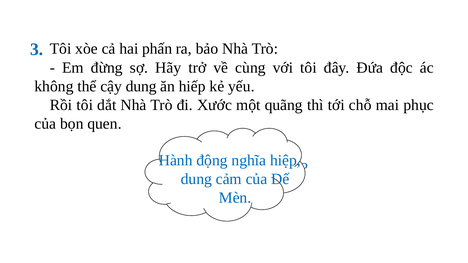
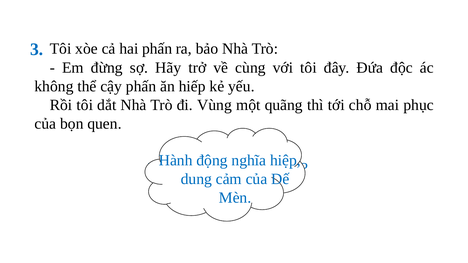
cậy dung: dung -> phấn
Xước: Xước -> Vùng
